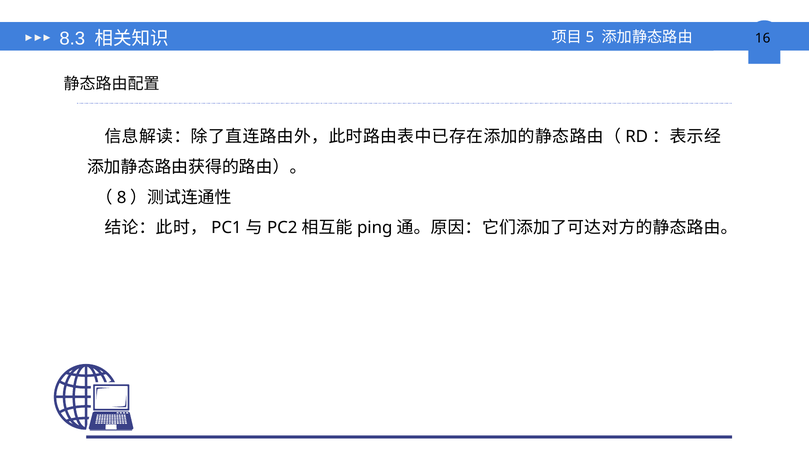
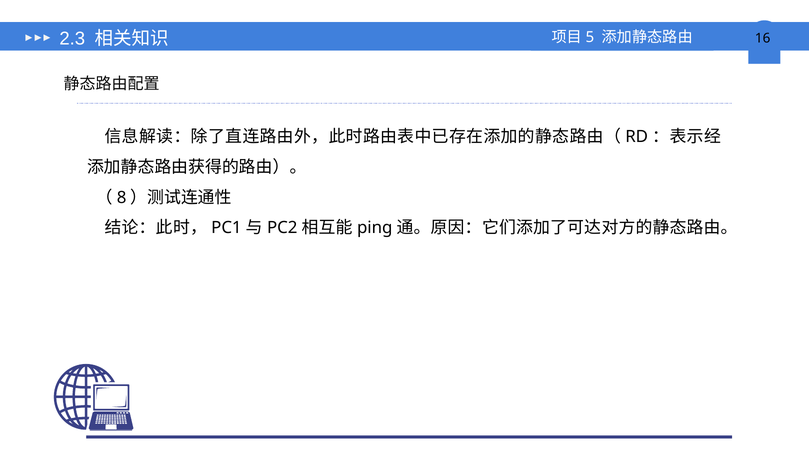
8.3: 8.3 -> 2.3
